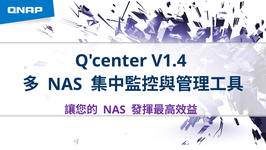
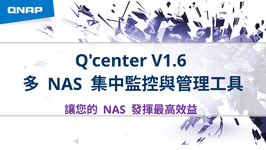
V1.4: V1.4 -> V1.6
